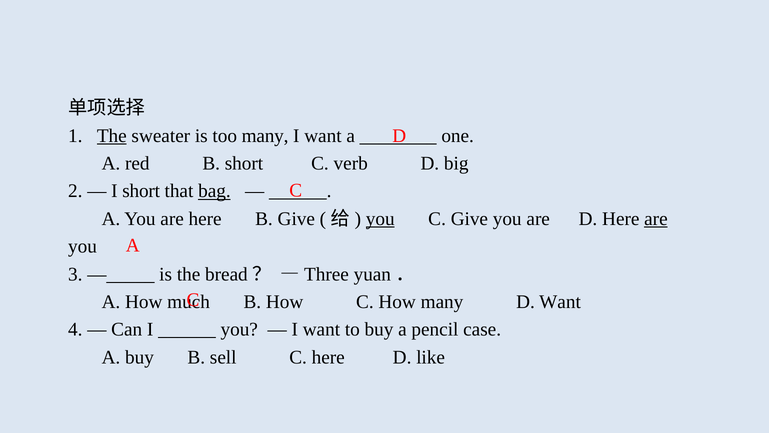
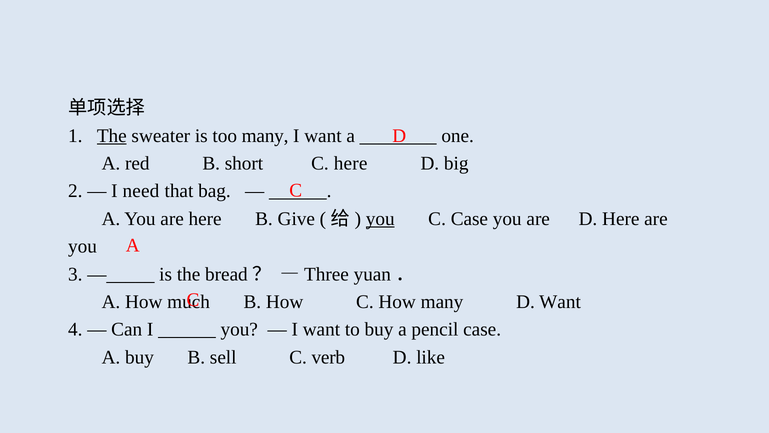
C verb: verb -> here
I short: short -> need
bag underline: present -> none
C Give: Give -> Case
are at (656, 219) underline: present -> none
C here: here -> verb
